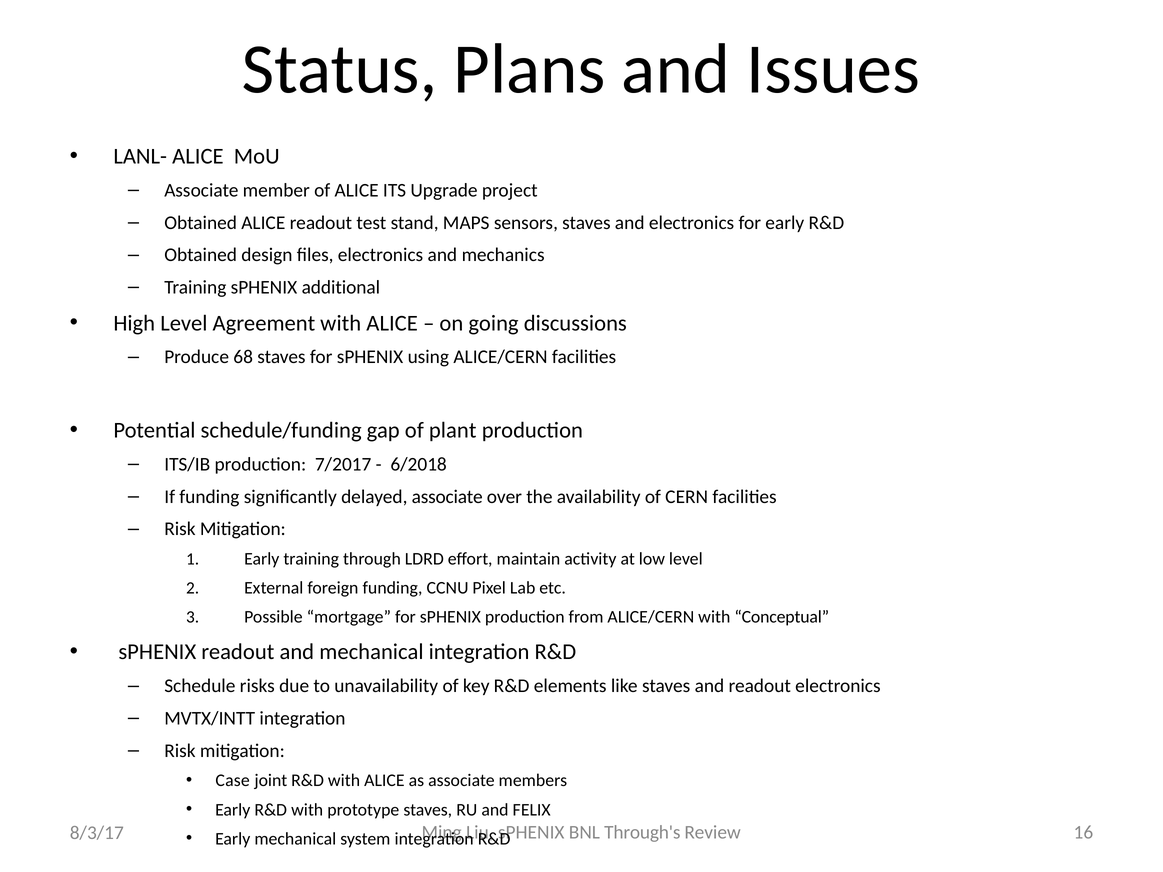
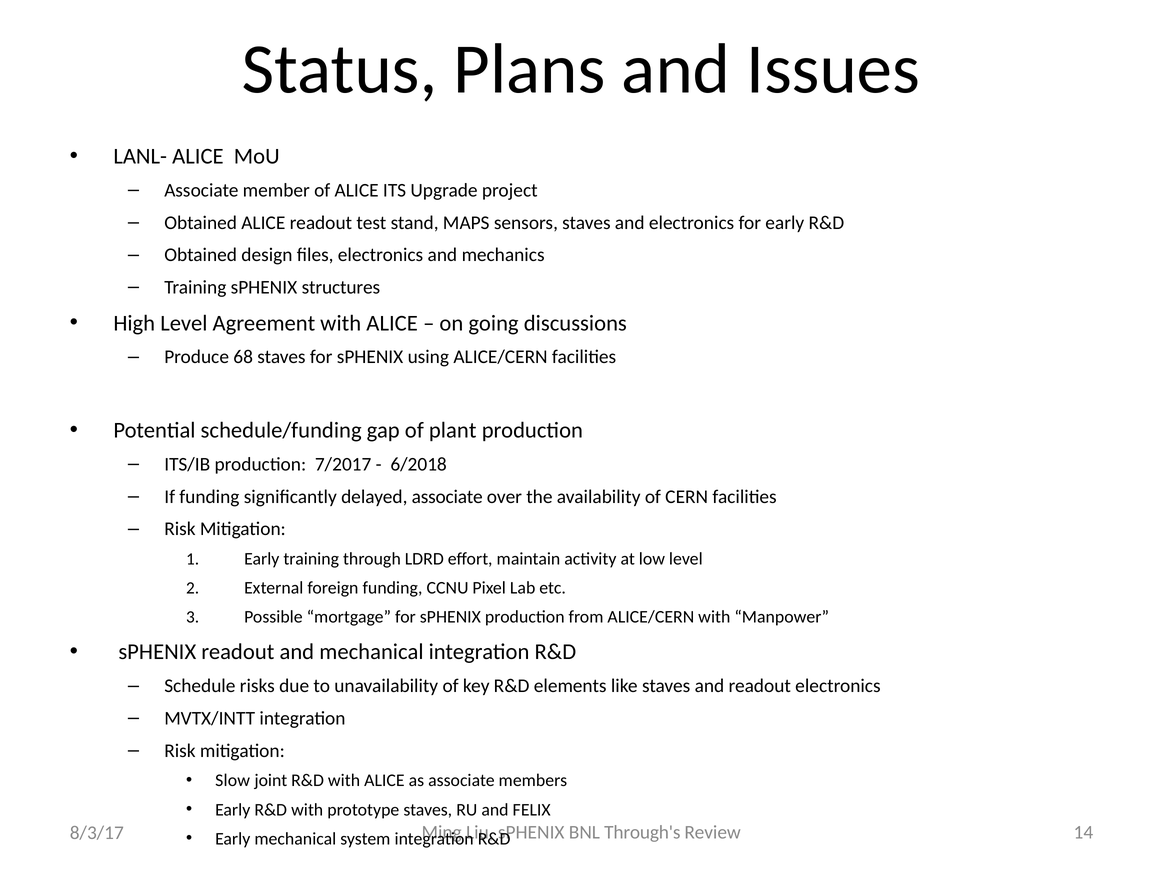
additional: additional -> structures
Conceptual: Conceptual -> Manpower
Case: Case -> Slow
16: 16 -> 14
